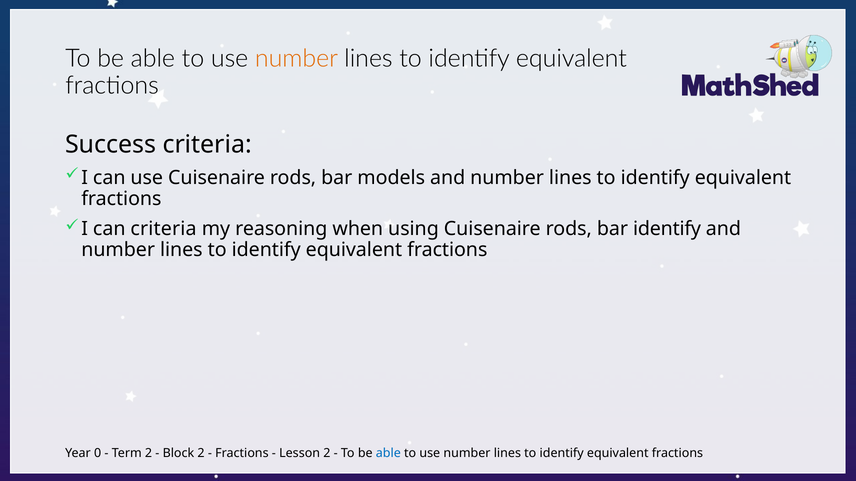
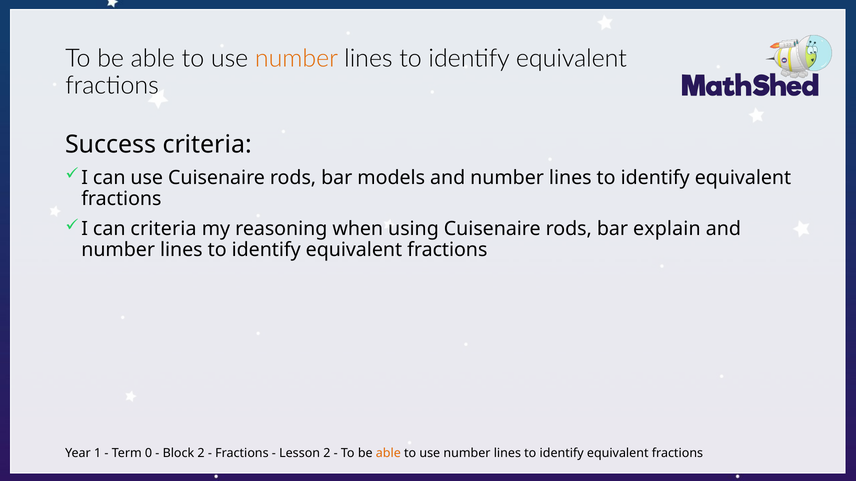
bar identify: identify -> explain
0: 0 -> 1
Term 2: 2 -> 0
able at (388, 454) colour: blue -> orange
